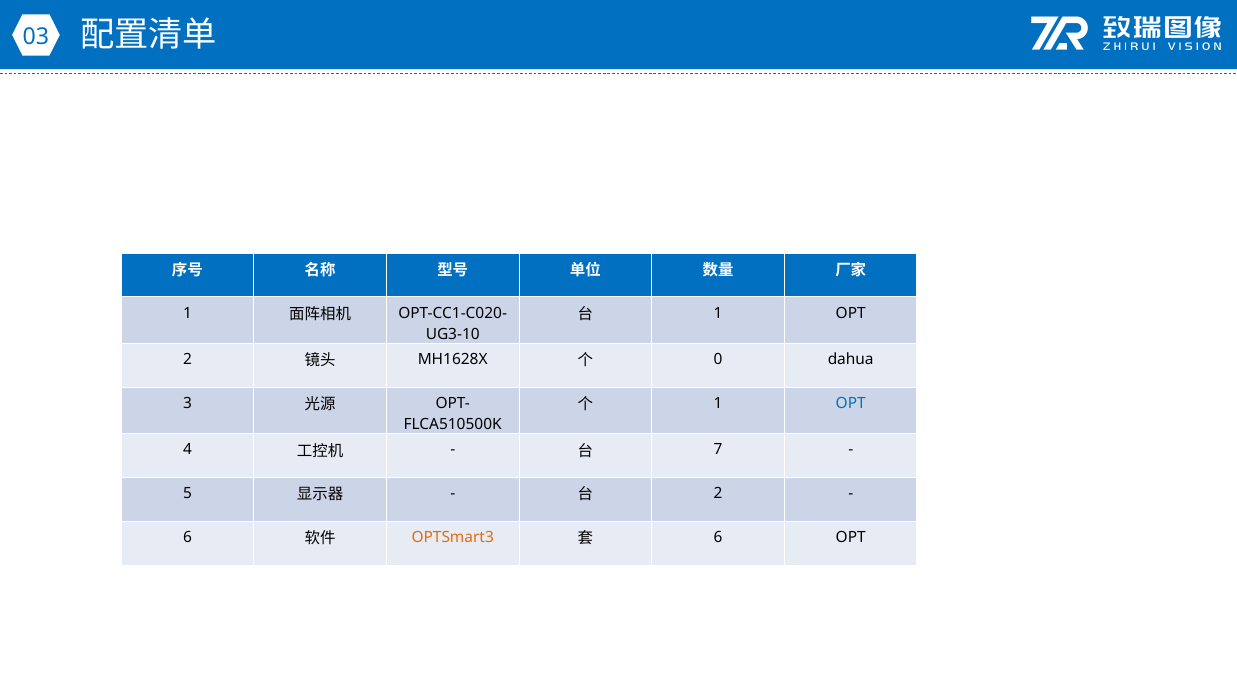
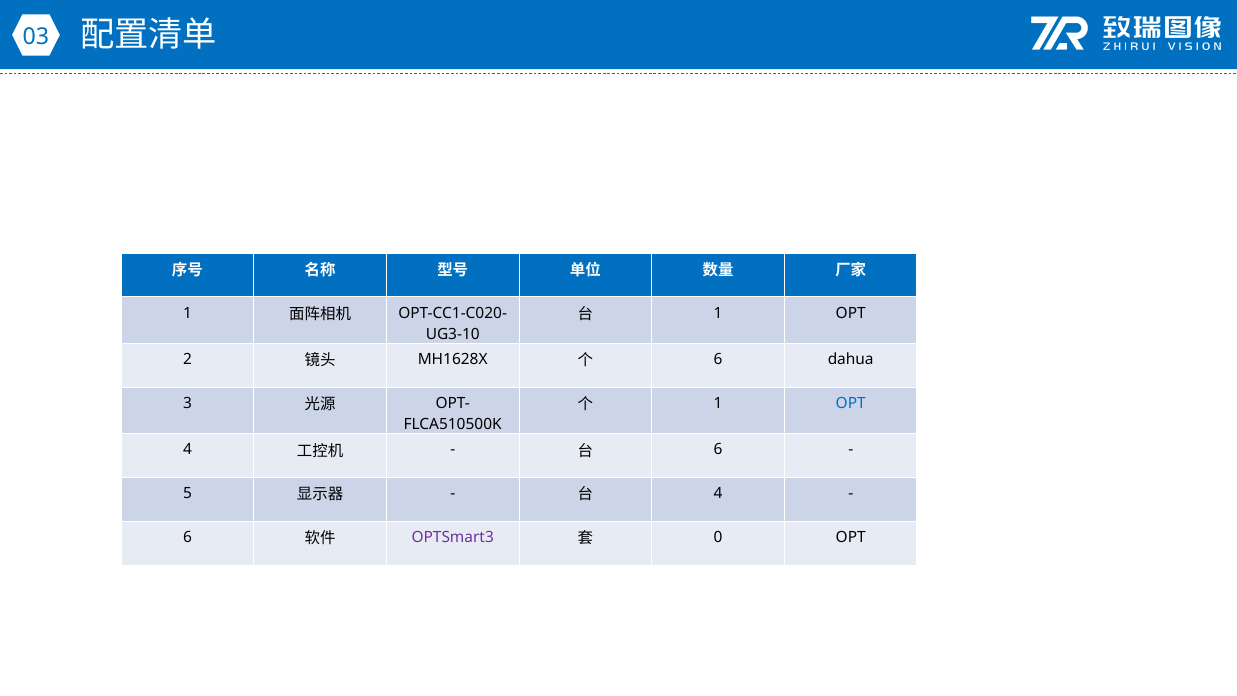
0 at (718, 359): 0 -> 6
7 at (718, 450): 7 -> 6
2 at (718, 493): 2 -> 4
OPTSmart3 colour: orange -> purple
6 at (718, 537): 6 -> 0
